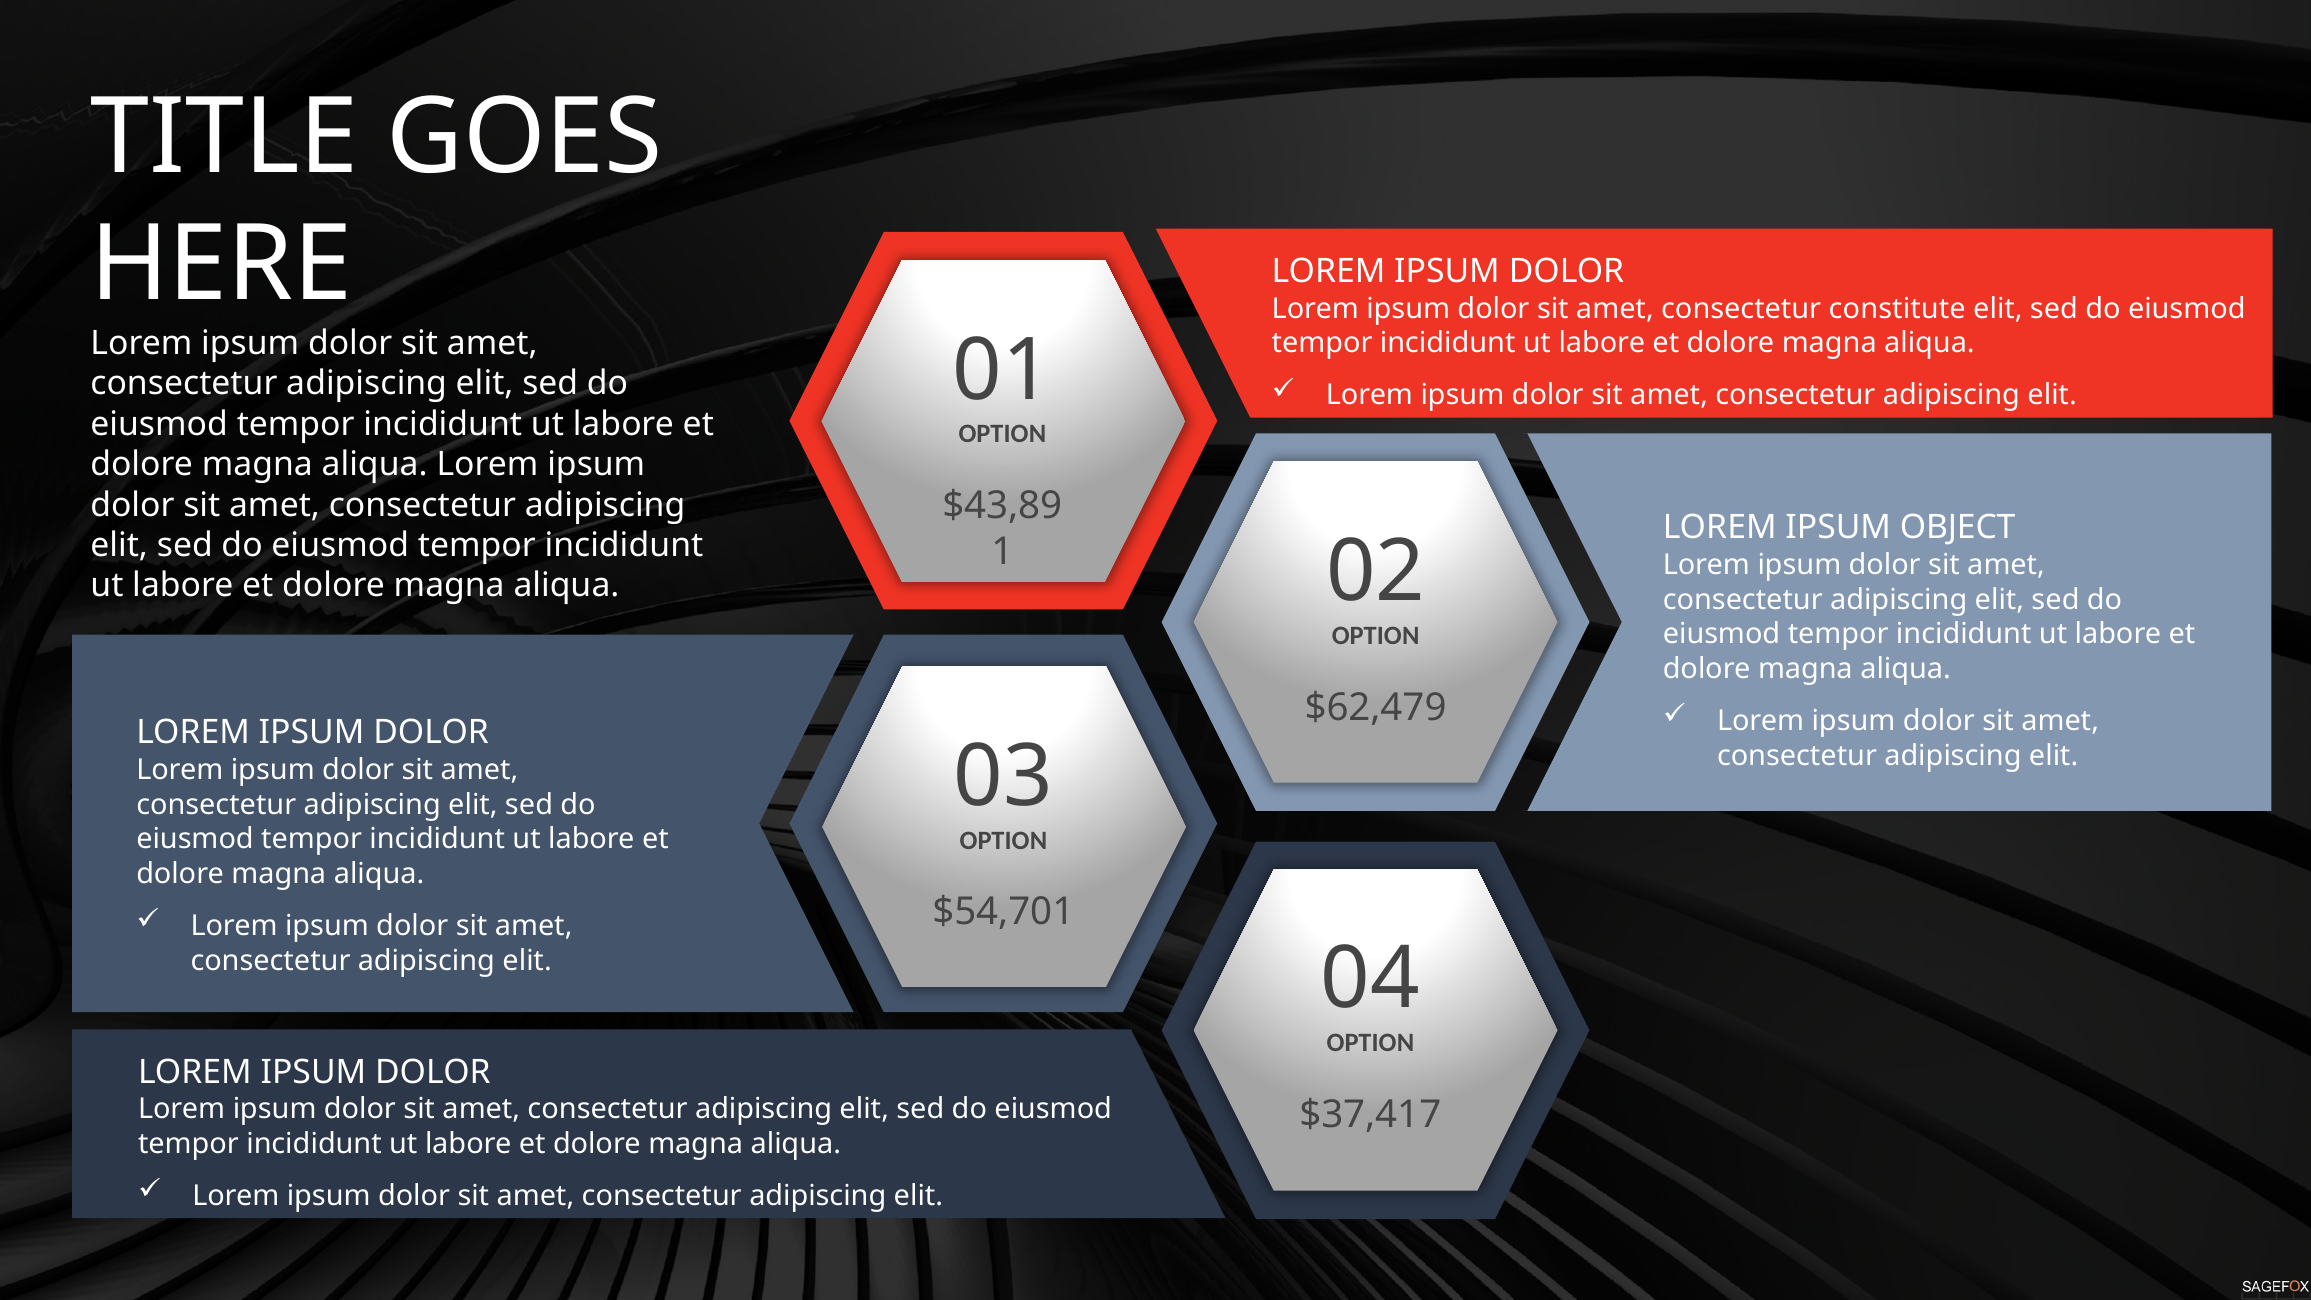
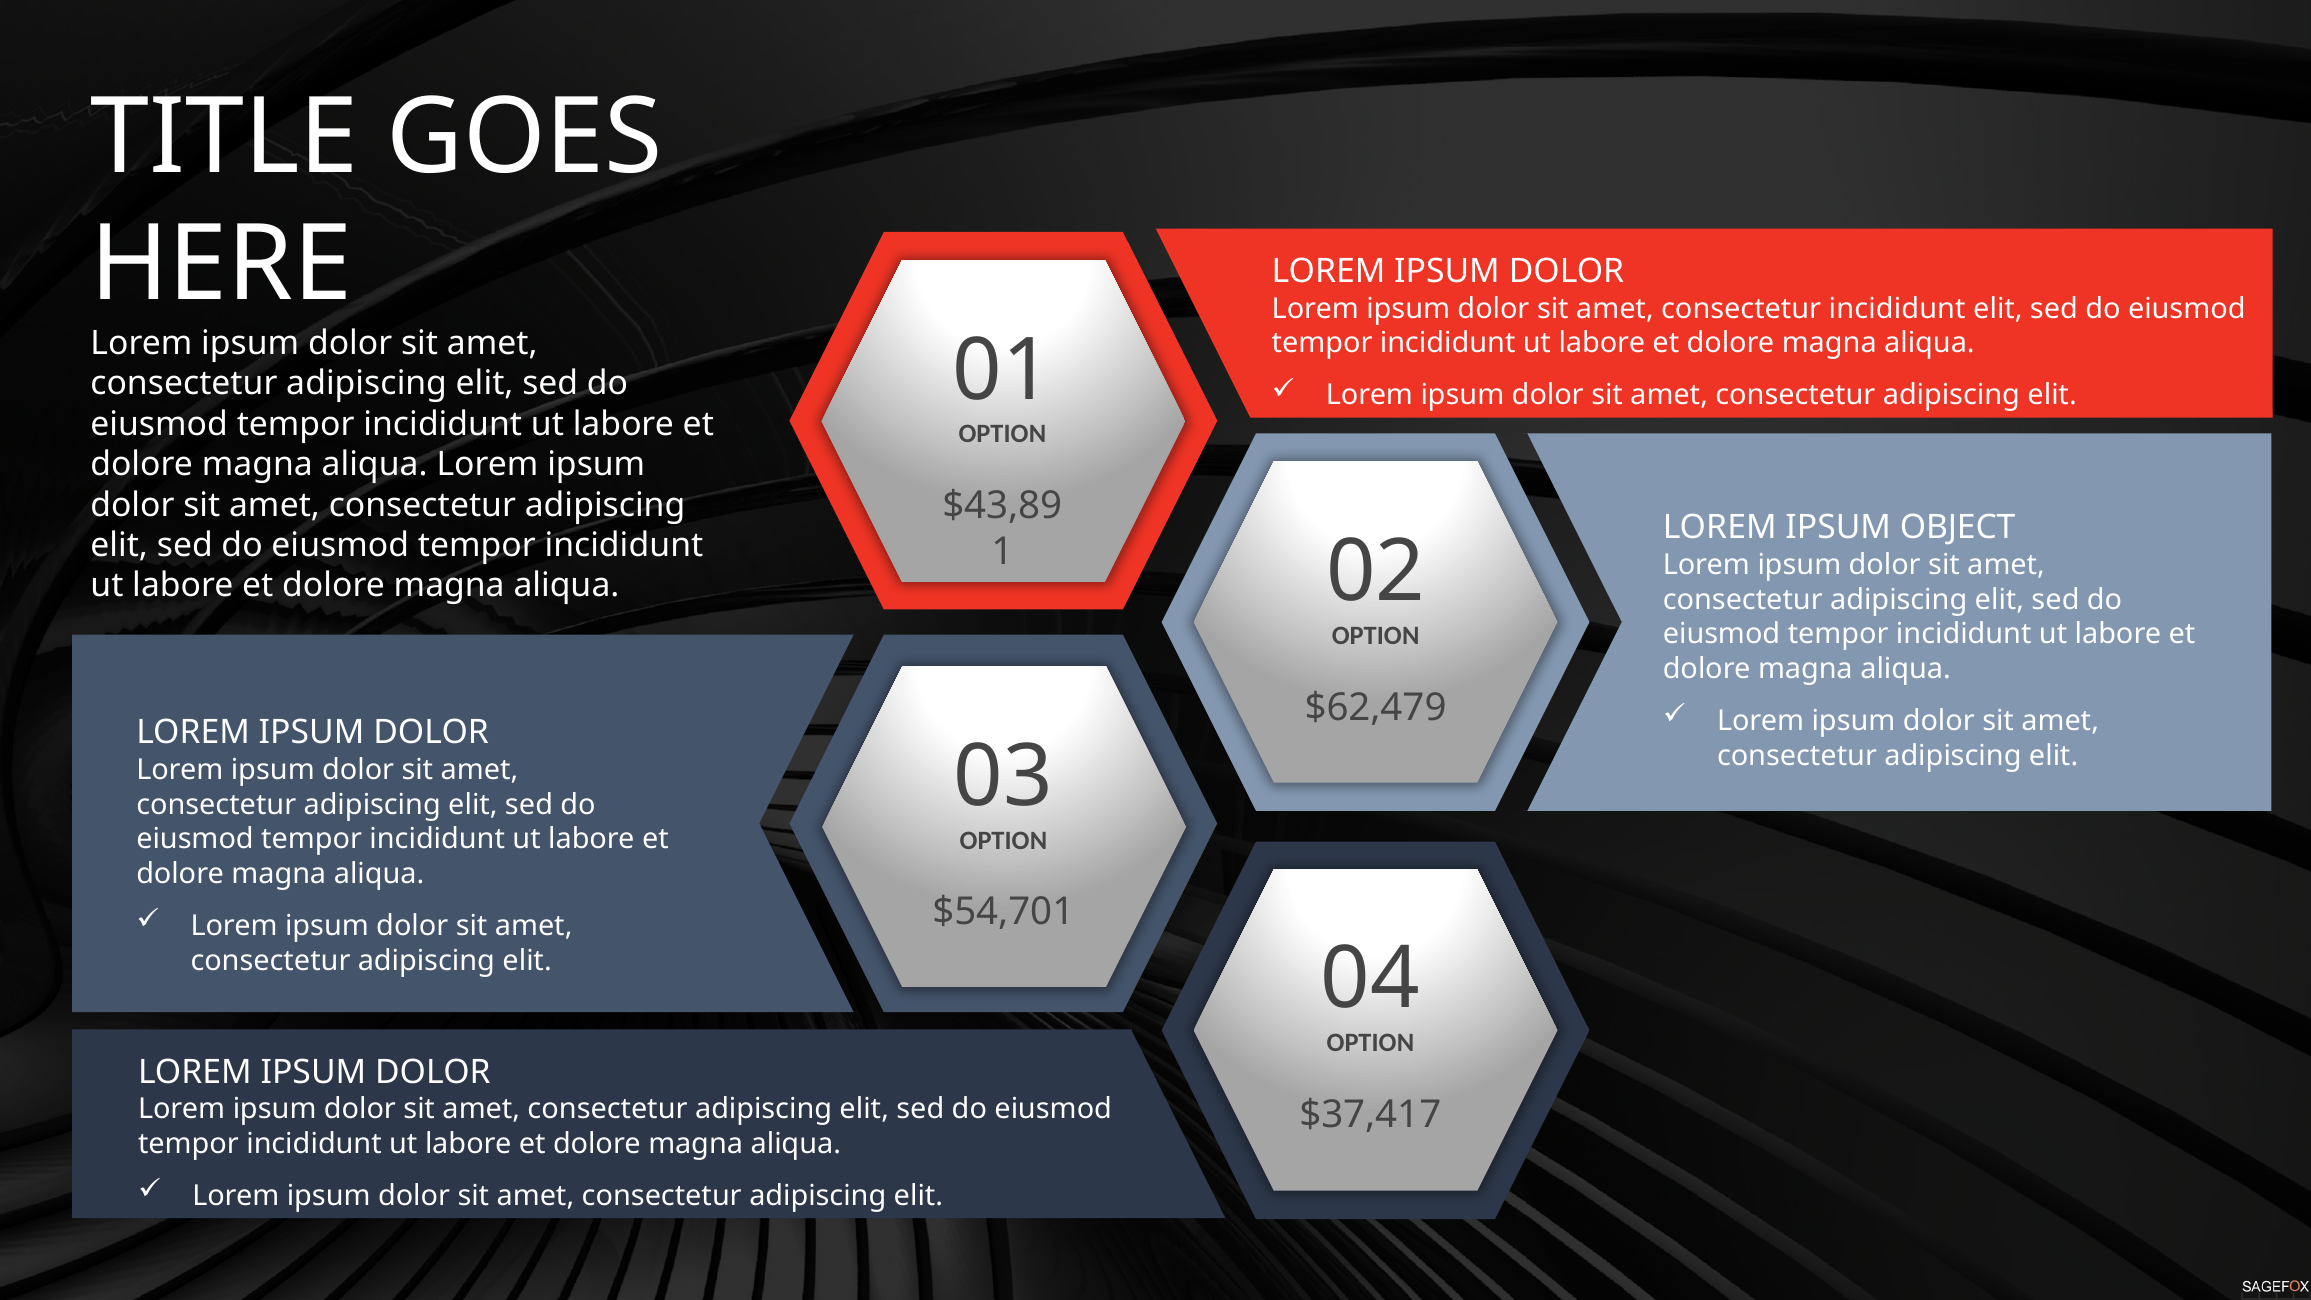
consectetur constitute: constitute -> incididunt
